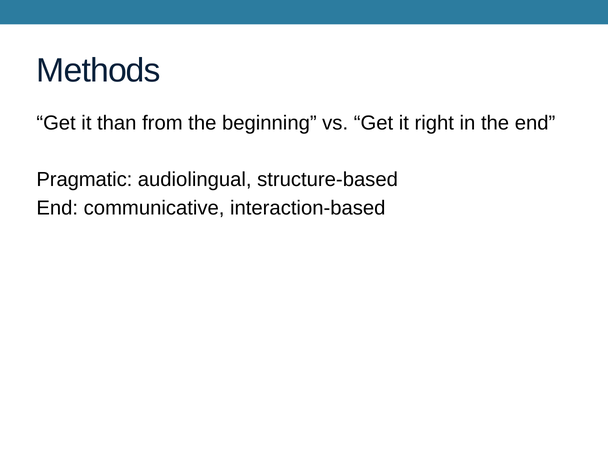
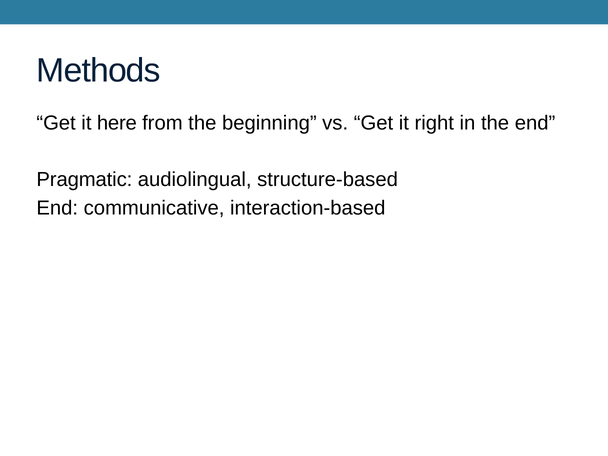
than: than -> here
